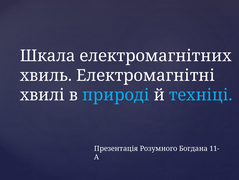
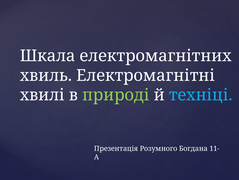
природі colour: light blue -> light green
